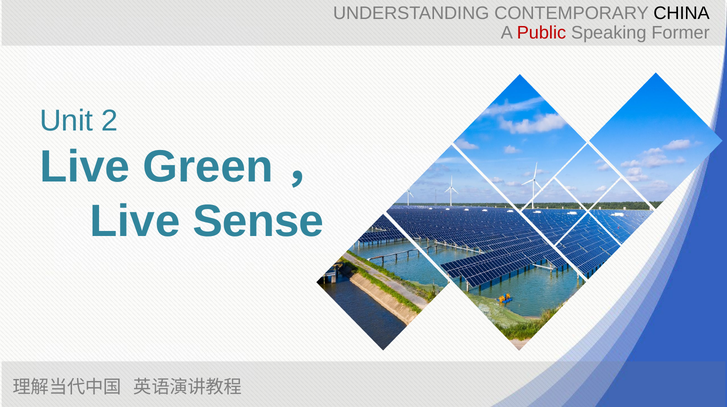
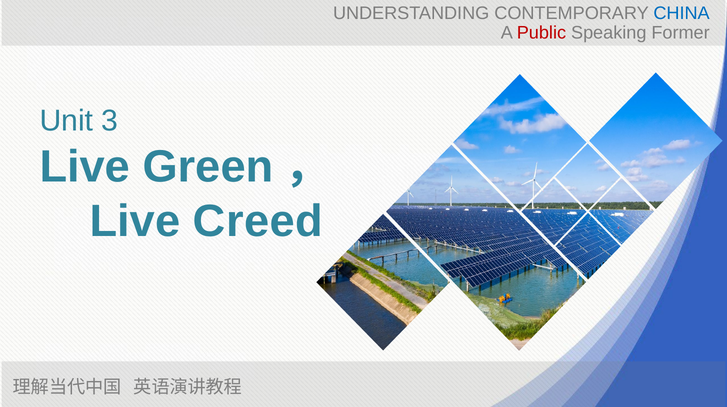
CHINA colour: black -> blue
2: 2 -> 3
Sense: Sense -> Creed
